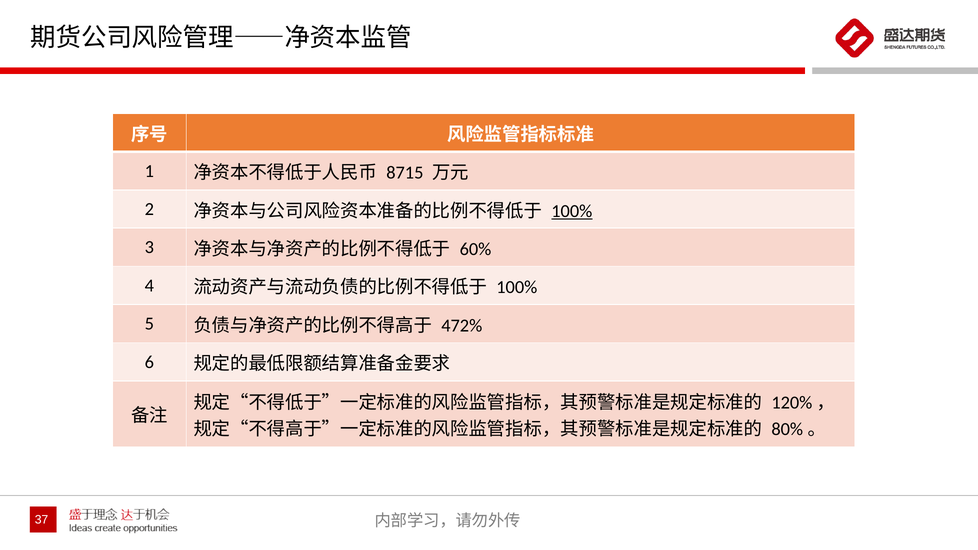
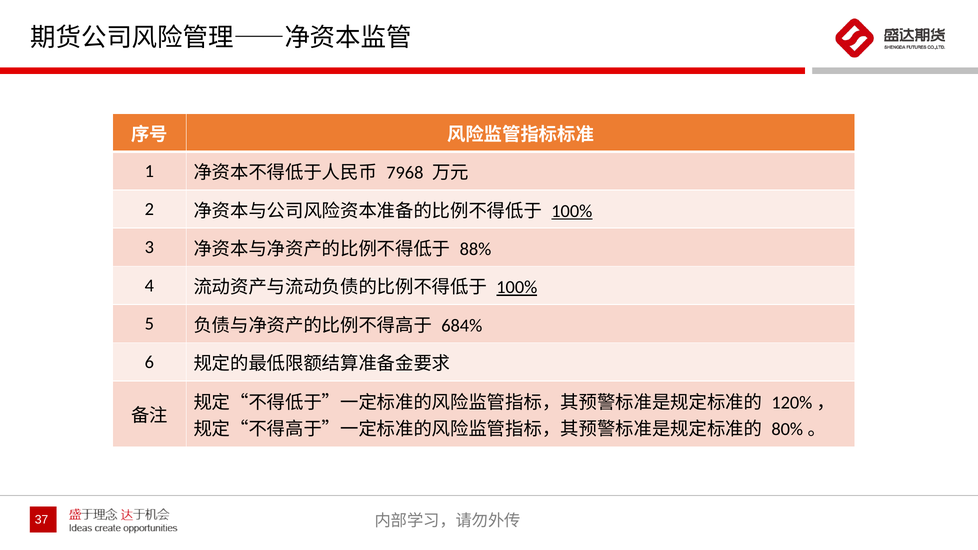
8715: 8715 -> 7968
60%: 60% -> 88%
100% at (517, 287) underline: none -> present
472%: 472% -> 684%
